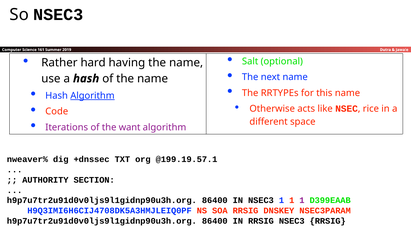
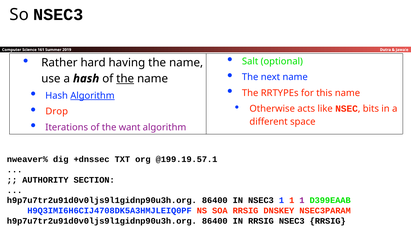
the at (125, 79) underline: none -> present
rice: rice -> bits
Code: Code -> Drop
